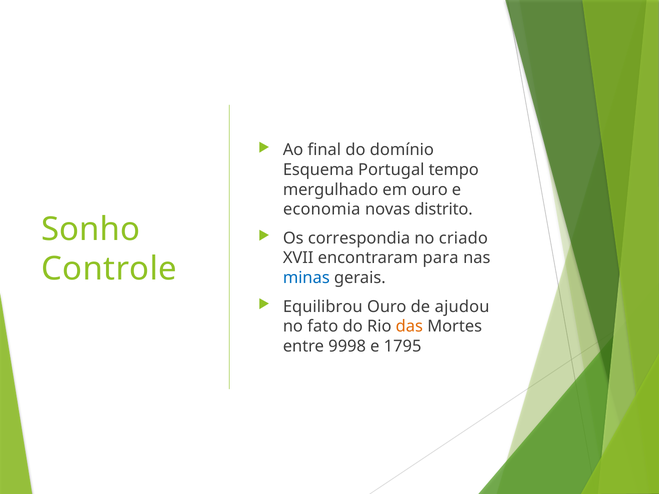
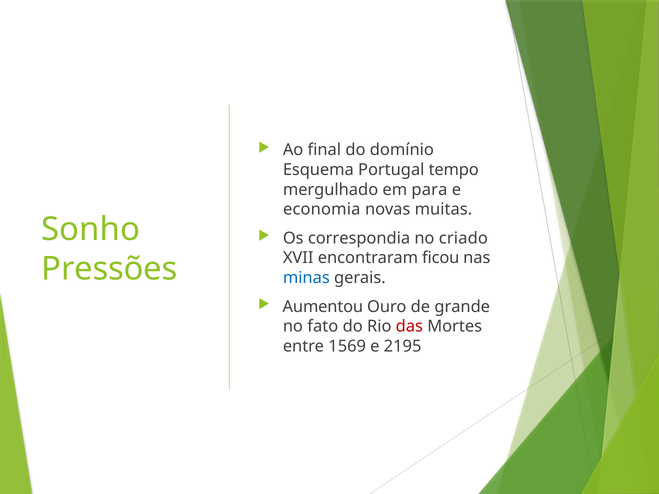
em ouro: ouro -> para
distrito: distrito -> muitas
para: para -> ficou
Controle: Controle -> Pressões
Equilibrou: Equilibrou -> Aumentou
ajudou: ajudou -> grande
das colour: orange -> red
9998: 9998 -> 1569
1795: 1795 -> 2195
